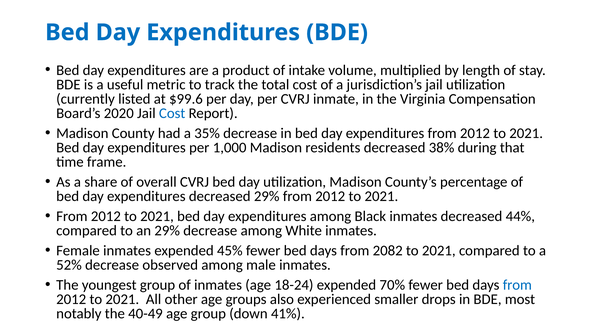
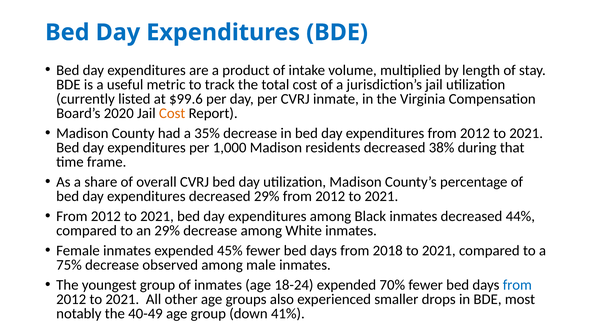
Cost at (172, 113) colour: blue -> orange
2082: 2082 -> 2018
52%: 52% -> 75%
